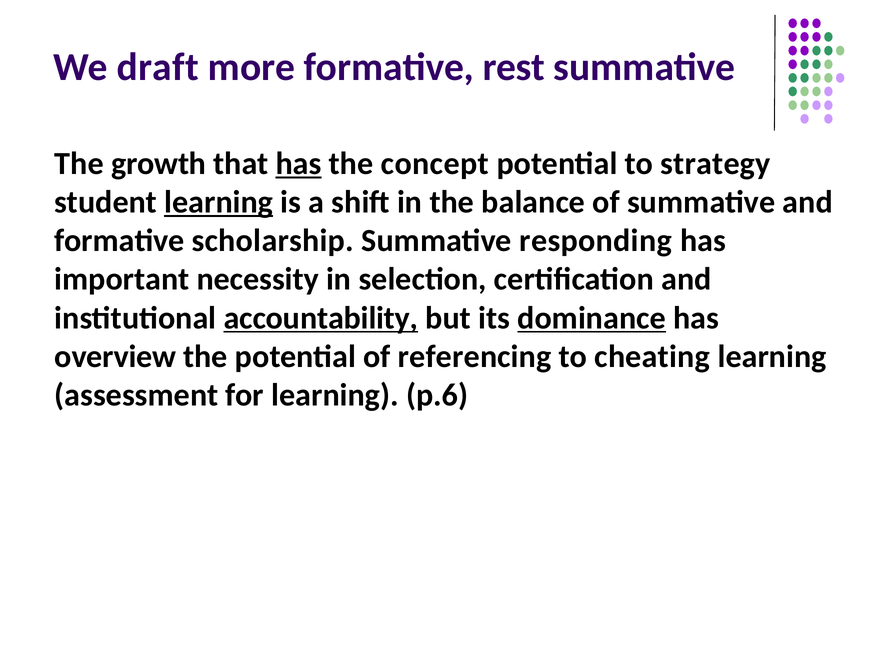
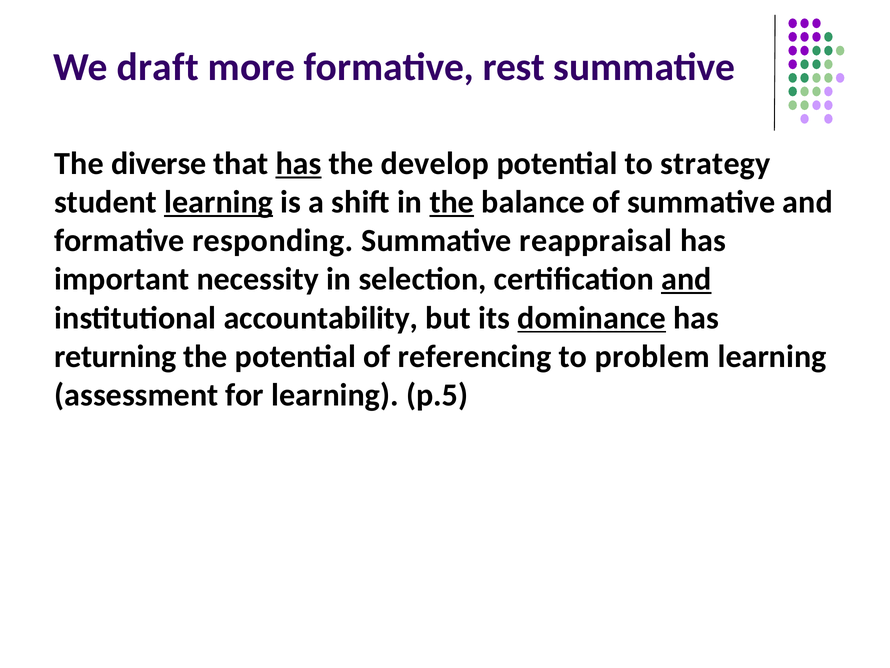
growth: growth -> diverse
concept: concept -> develop
the at (452, 202) underline: none -> present
scholarship: scholarship -> responding
responding: responding -> reappraisal
and at (686, 279) underline: none -> present
accountability underline: present -> none
overview: overview -> returning
cheating: cheating -> problem
p.6: p.6 -> p.5
